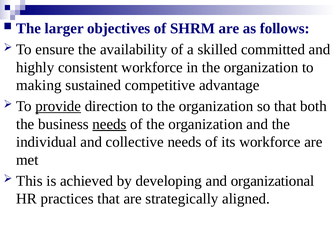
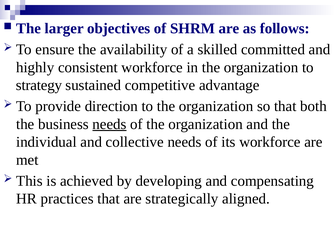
making: making -> strategy
provide underline: present -> none
organizational: organizational -> compensating
